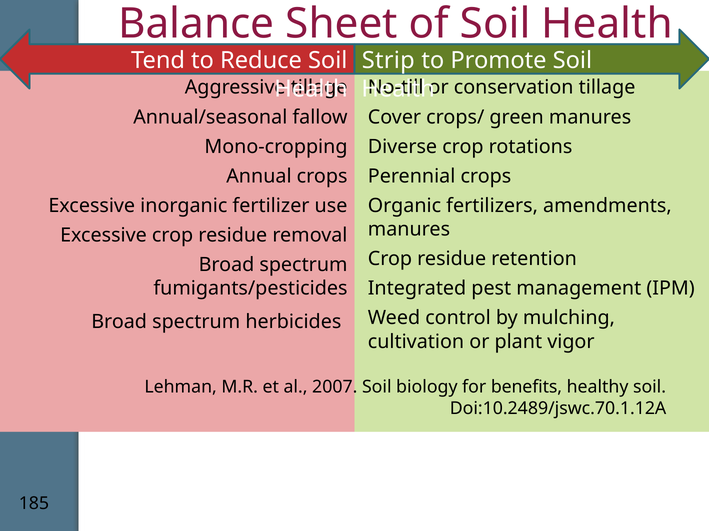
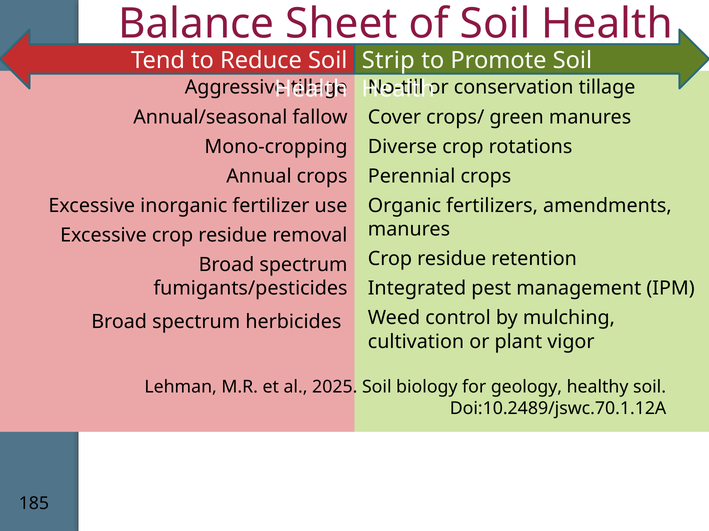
2007: 2007 -> 2025
benefits: benefits -> geology
